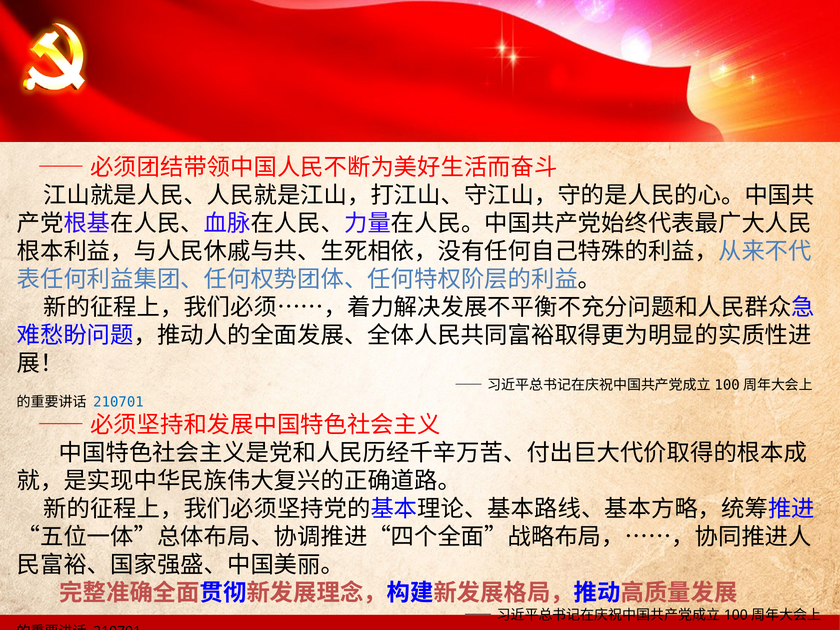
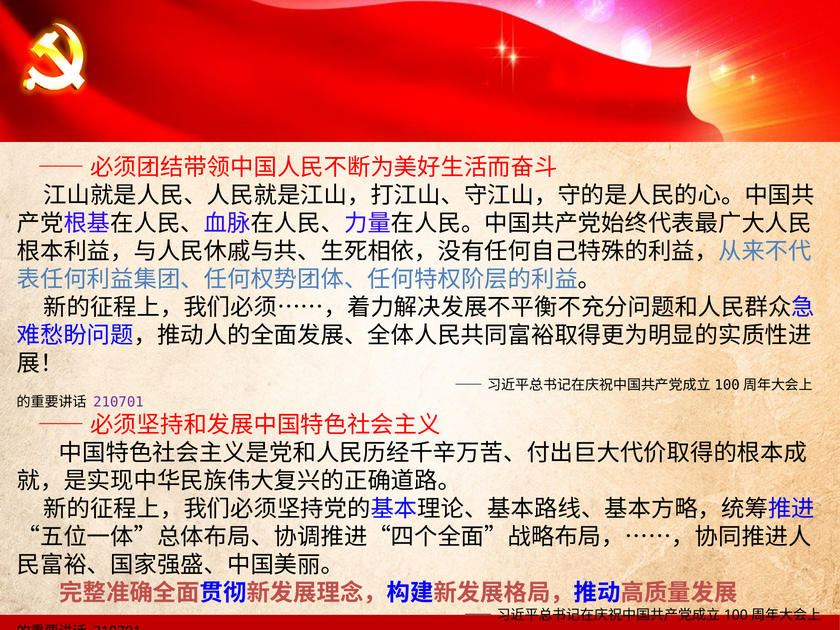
210701 at (118, 402) colour: blue -> purple
